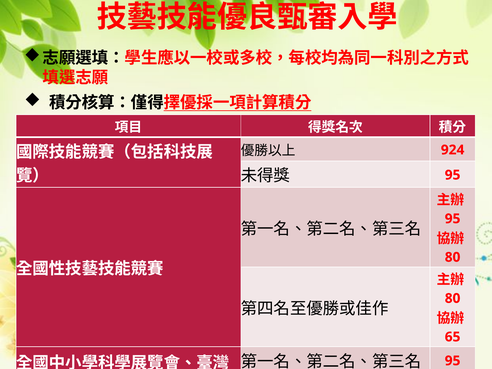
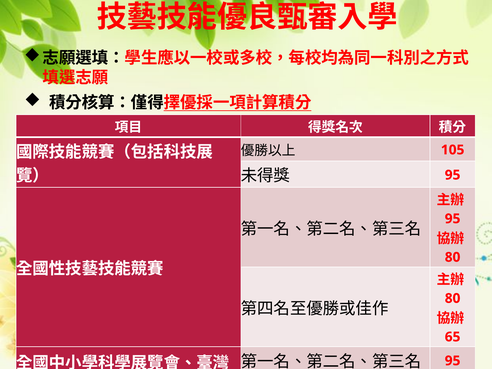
924: 924 -> 105
